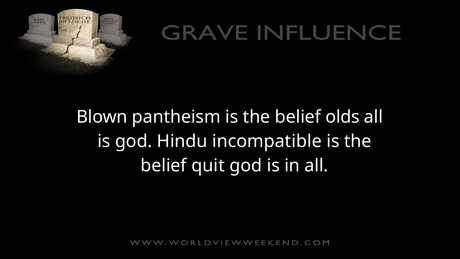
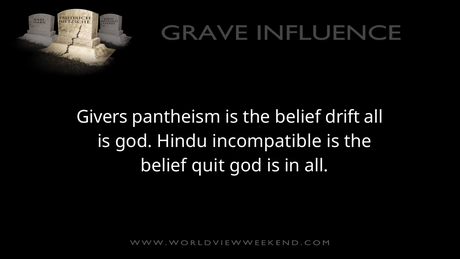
Blown: Blown -> Givers
olds: olds -> drift
